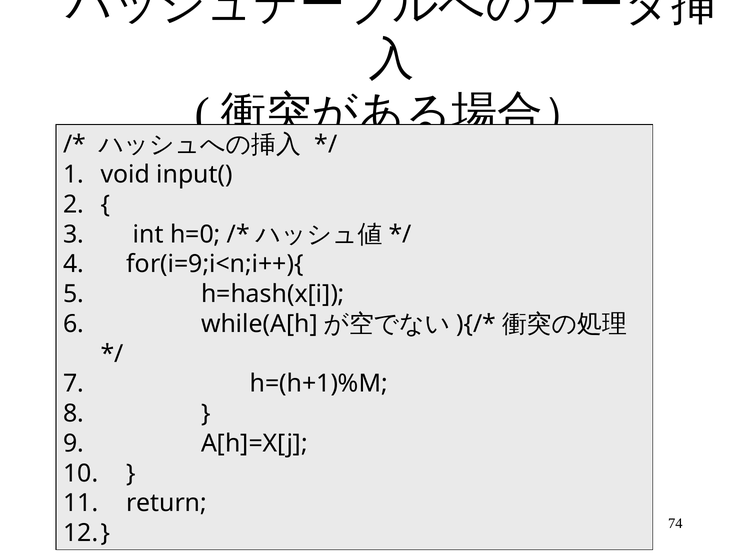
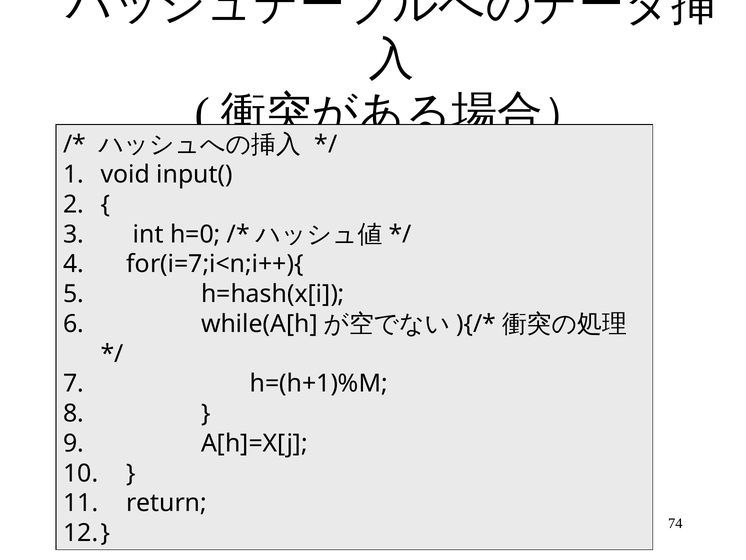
for(i=9;i<n;i++){: for(i=9;i<n;i++){ -> for(i=7;i<n;i++){
